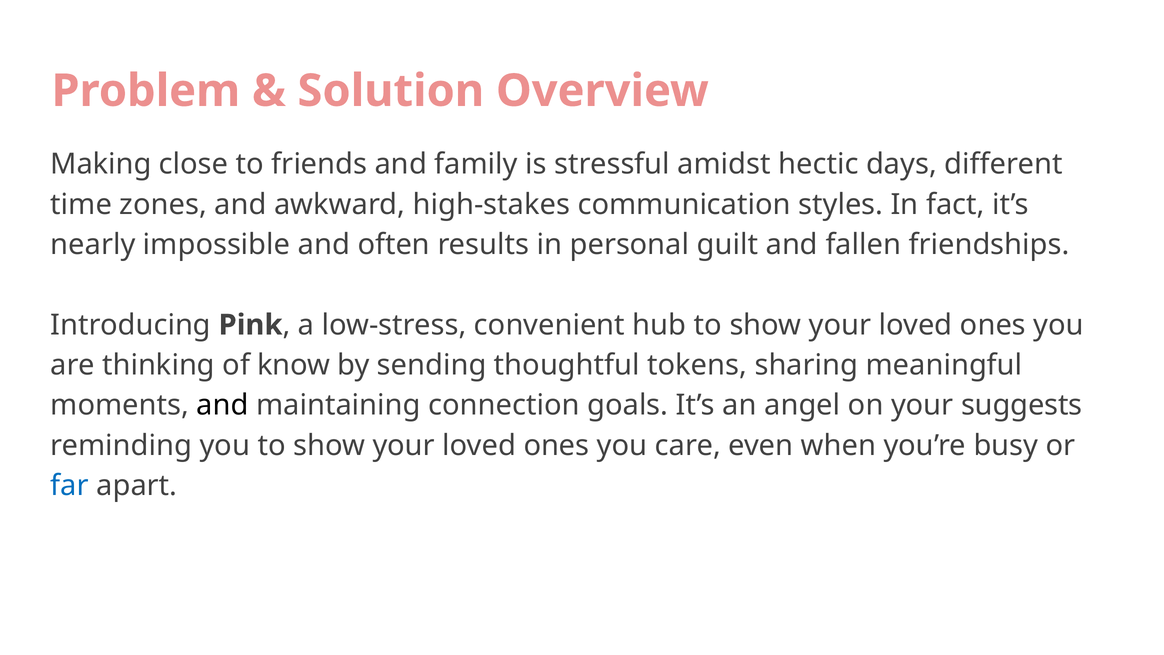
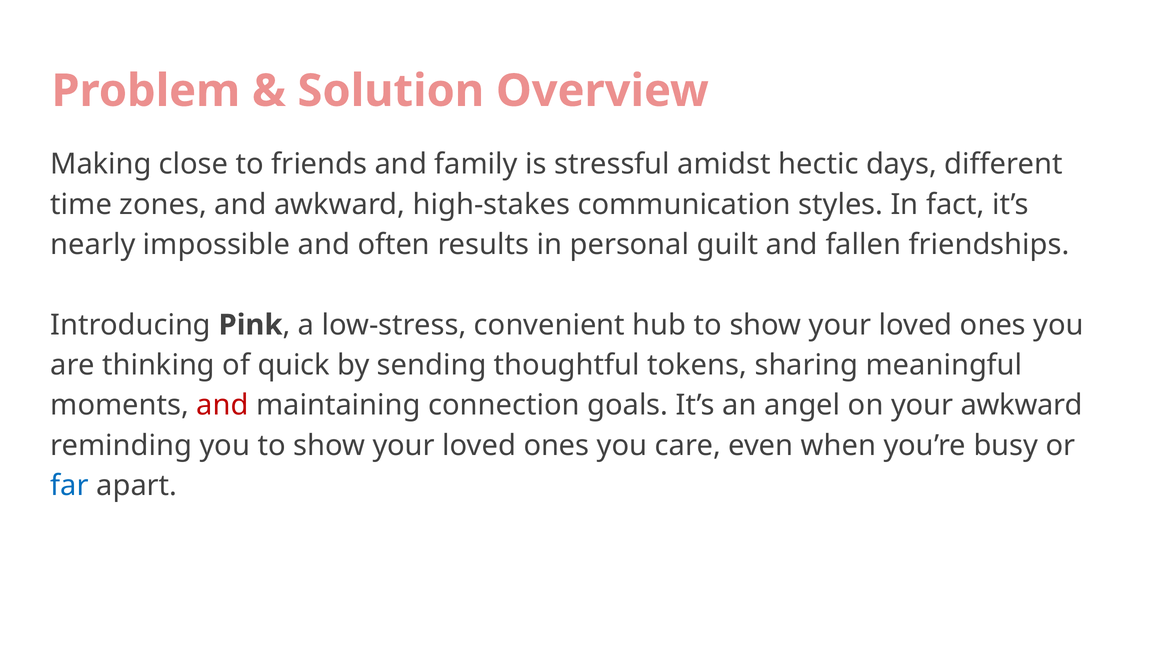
know: know -> quick
and at (222, 405) colour: black -> red
your suggests: suggests -> awkward
